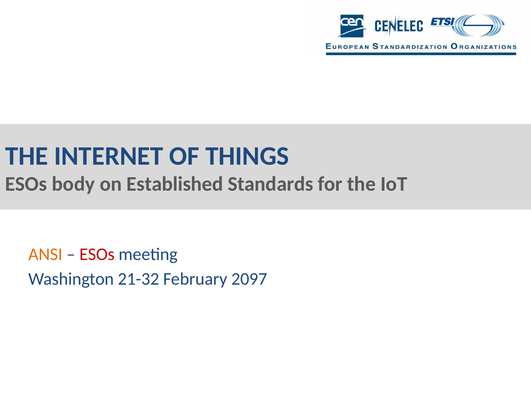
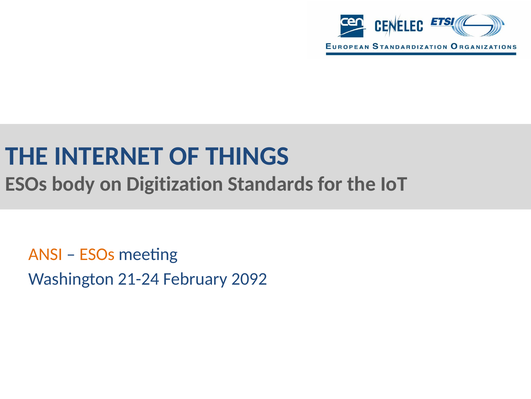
Established: Established -> Digitization
ESOs at (97, 254) colour: red -> orange
21-32: 21-32 -> 21-24
2097: 2097 -> 2092
